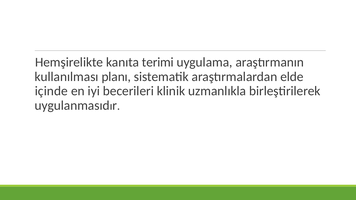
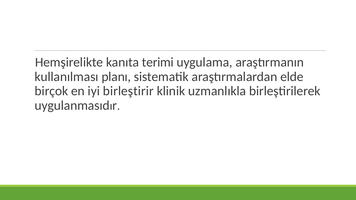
içinde: içinde -> birçok
becerileri: becerileri -> birleştirir
